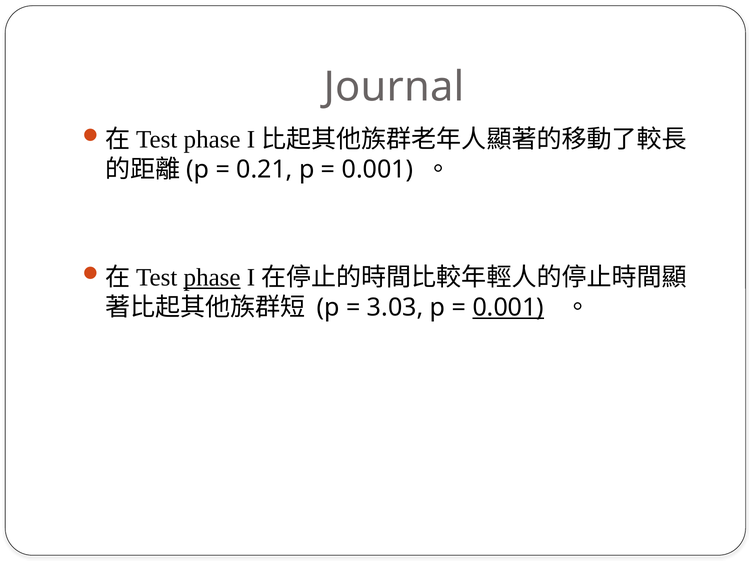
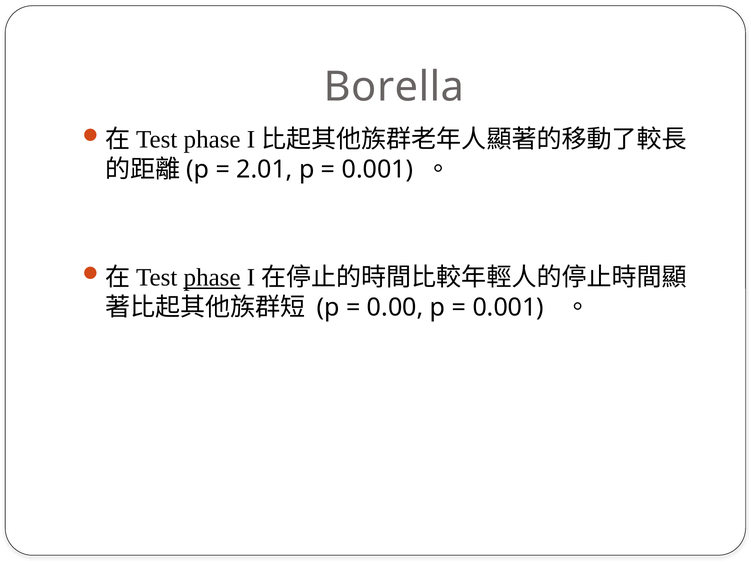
Journal: Journal -> Borella
0.21: 0.21 -> 2.01
3.03: 3.03 -> 0.00
0.001 at (508, 308) underline: present -> none
